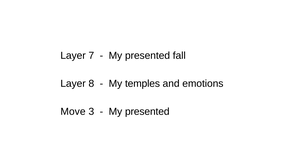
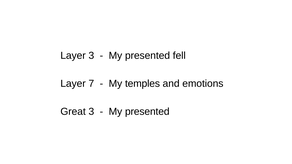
Layer 7: 7 -> 3
fall: fall -> fell
8: 8 -> 7
Move: Move -> Great
